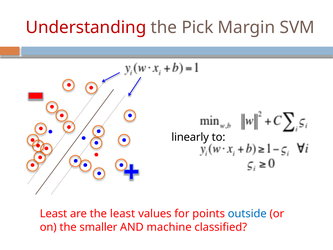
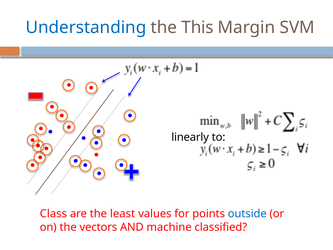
Understanding colour: red -> blue
Pick: Pick -> This
Least at (53, 214): Least -> Class
smaller: smaller -> vectors
